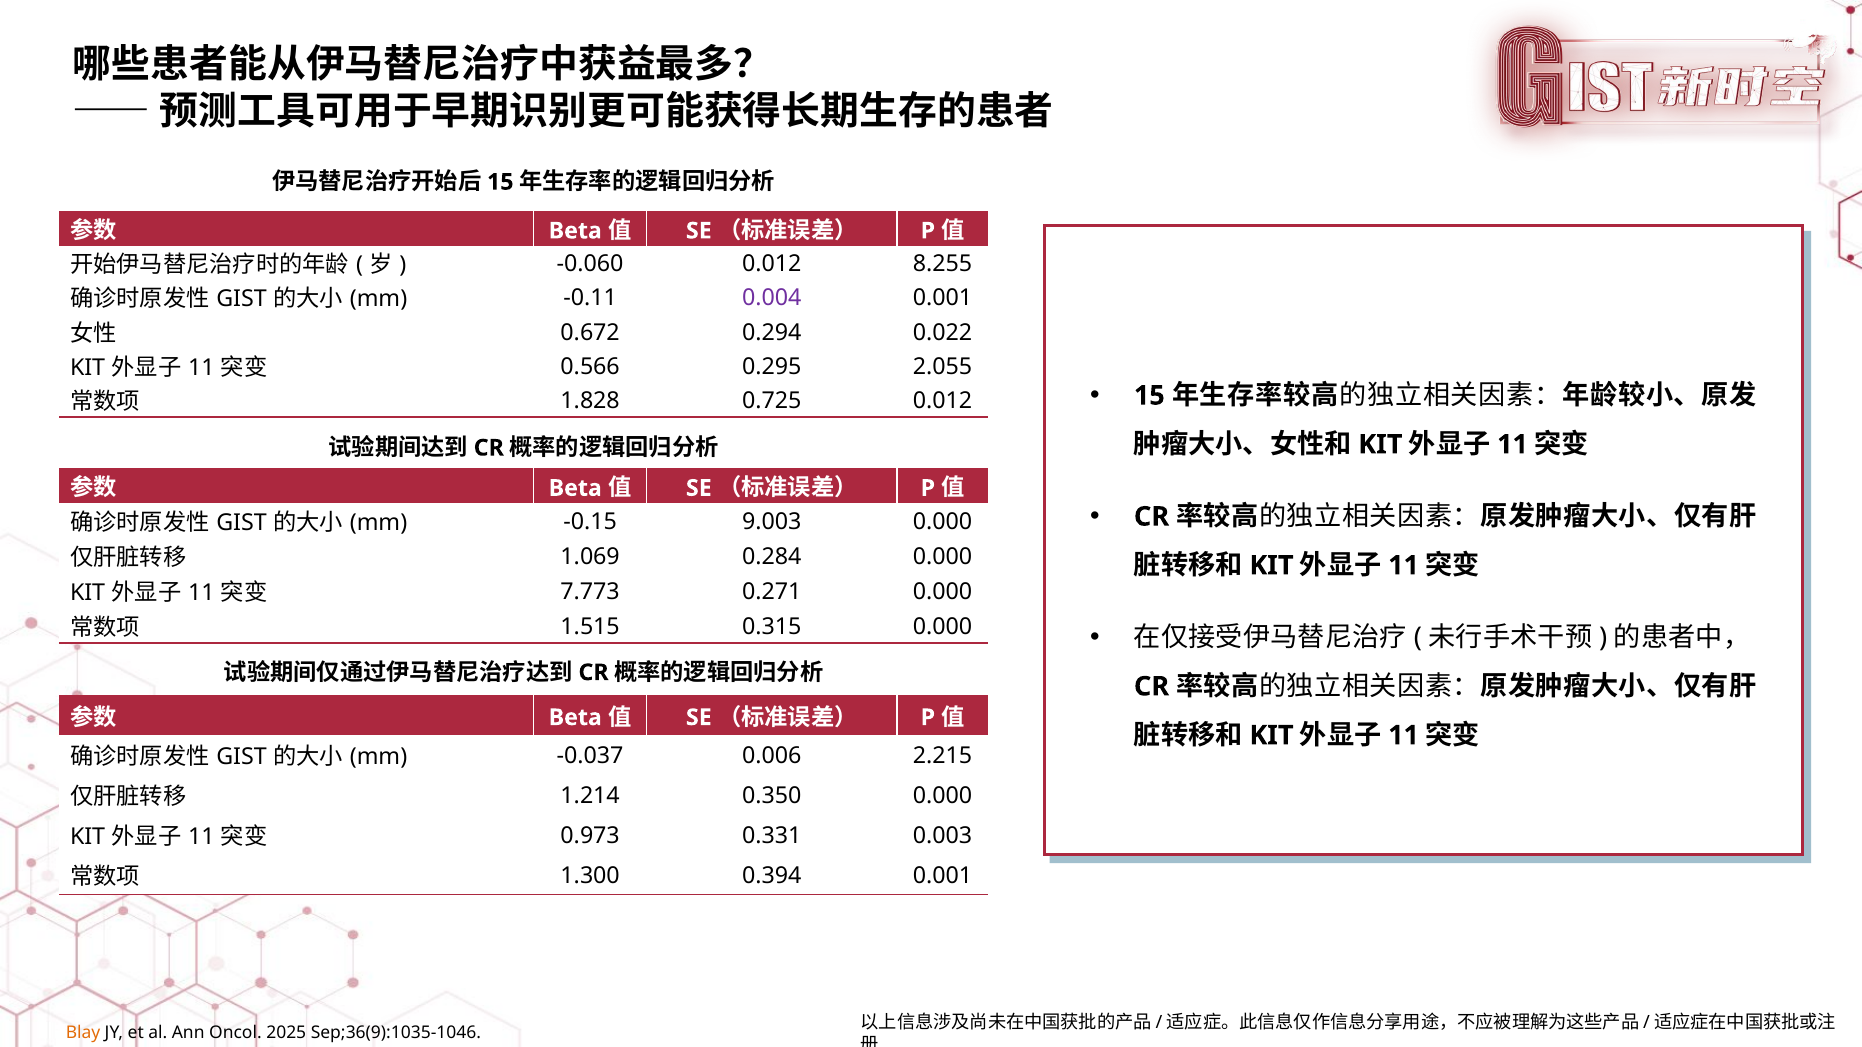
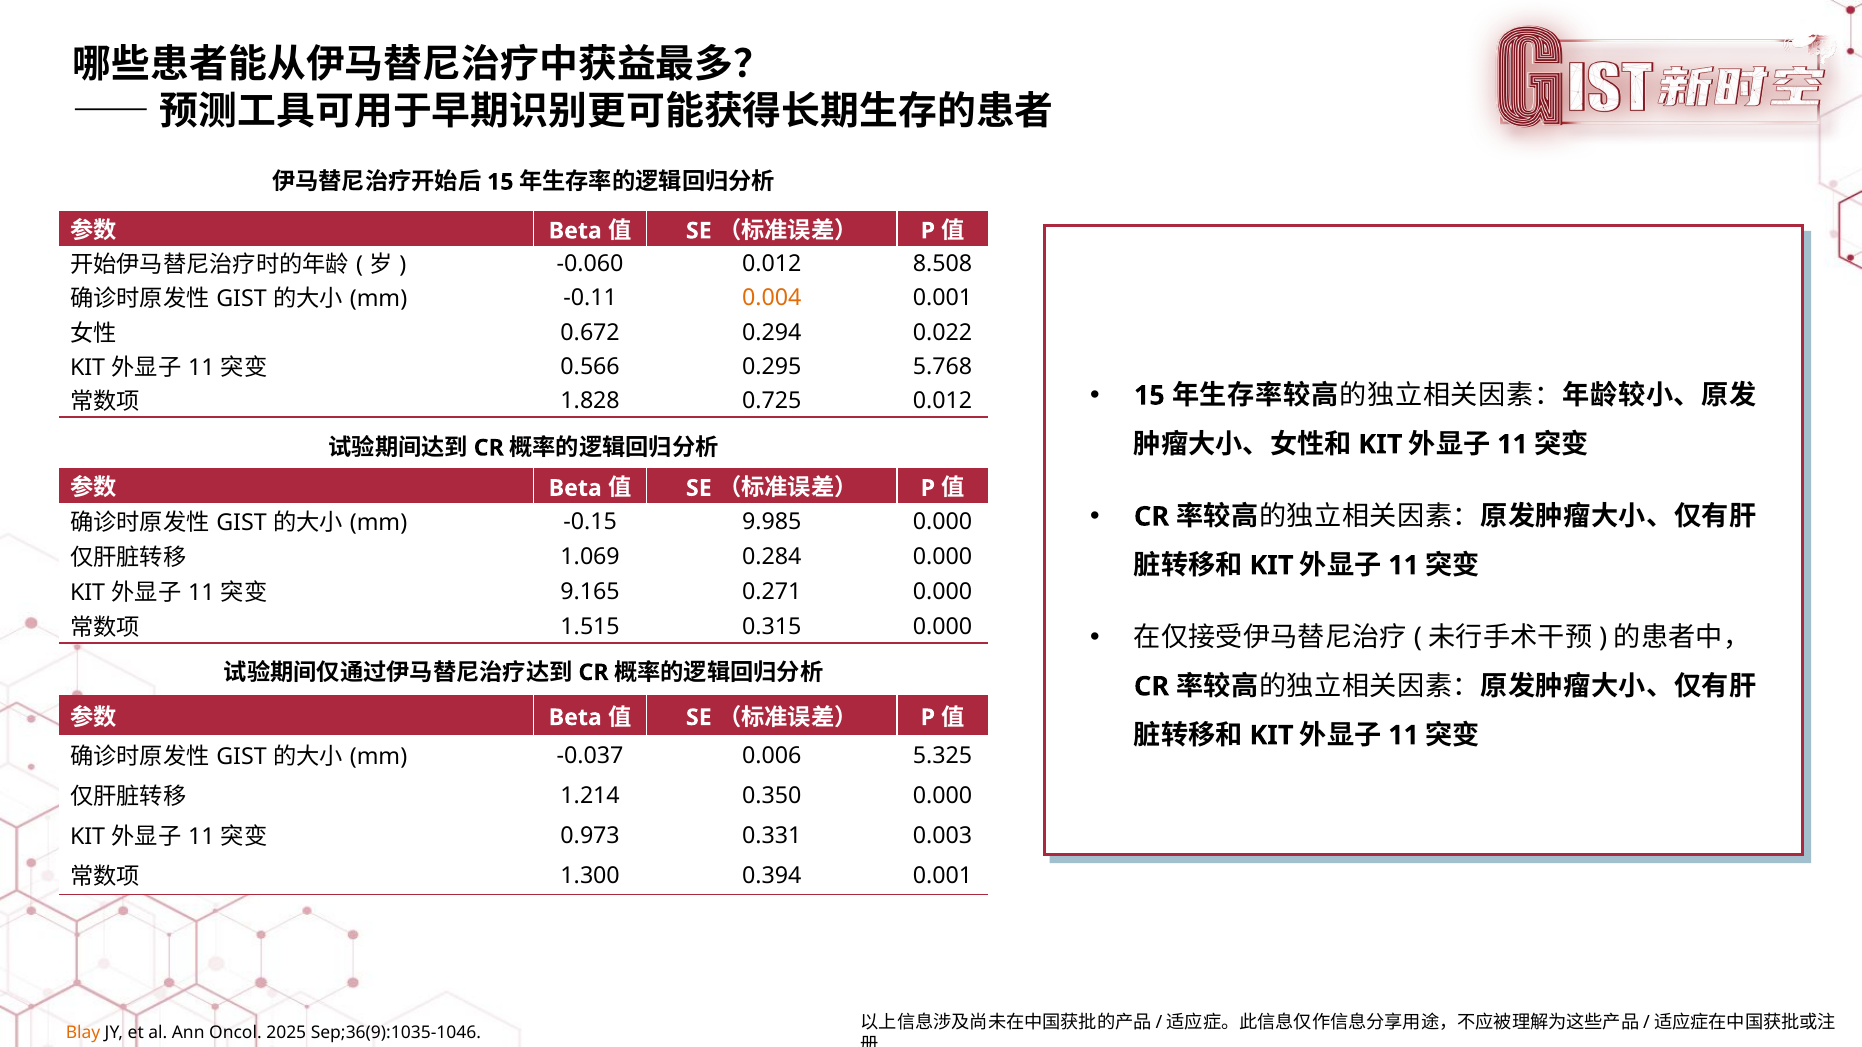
8.255: 8.255 -> 8.508
0.004 colour: purple -> orange
2.055: 2.055 -> 5.768
9.003: 9.003 -> 9.985
7.773: 7.773 -> 9.165
2.215: 2.215 -> 5.325
